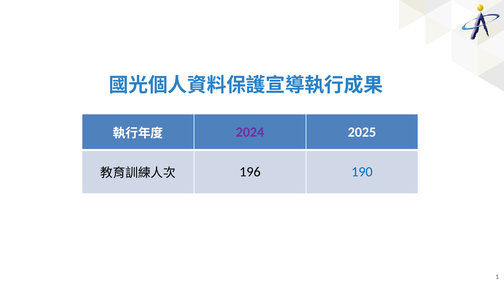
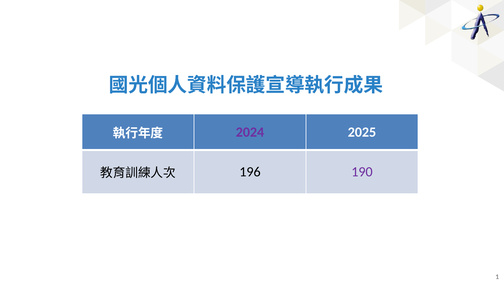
190 colour: blue -> purple
